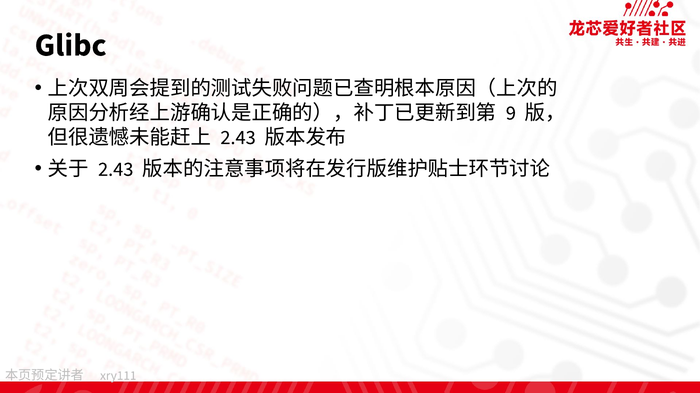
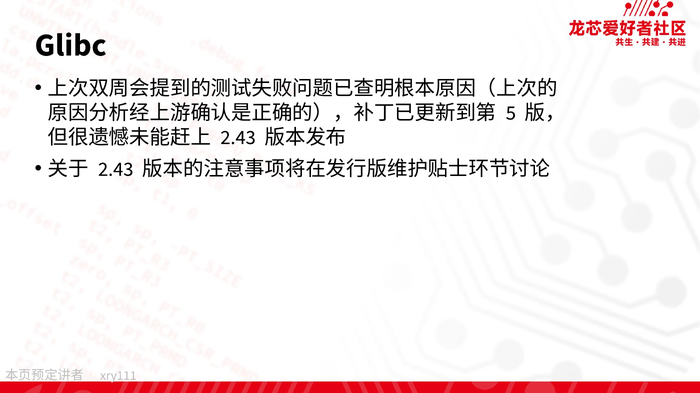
9: 9 -> 5
